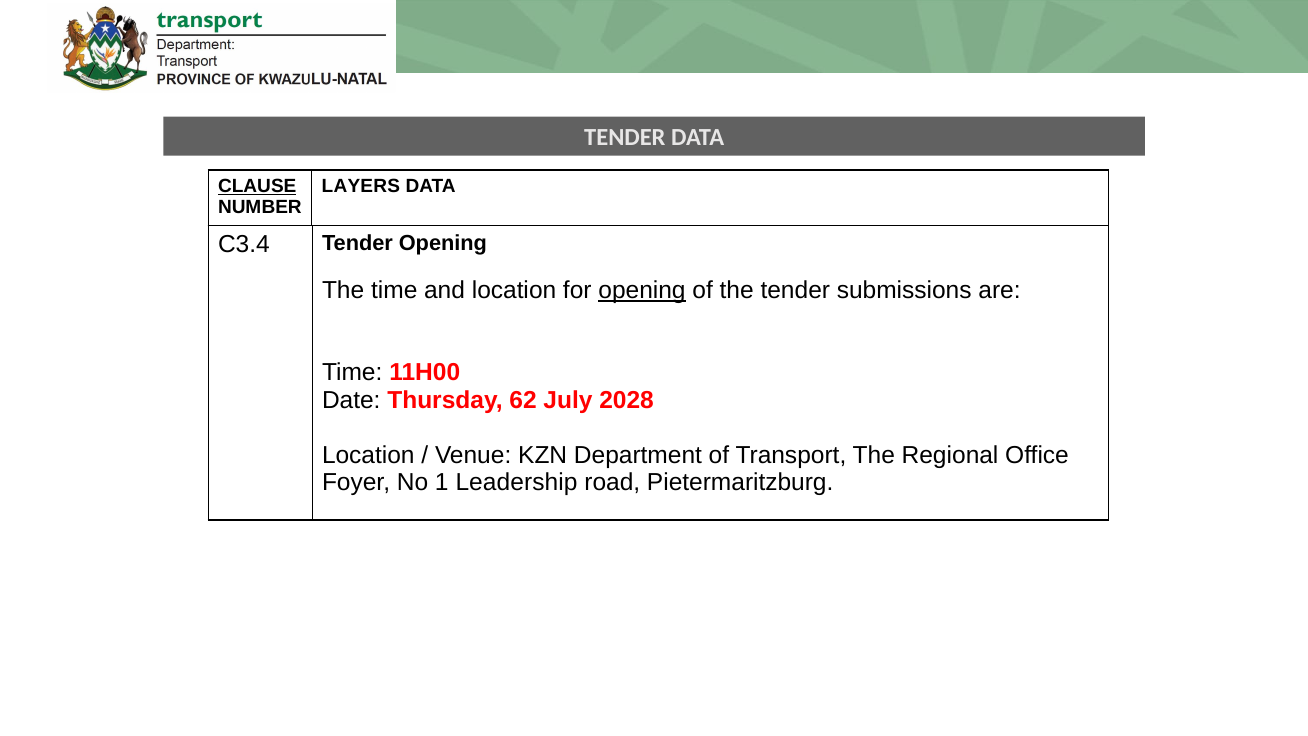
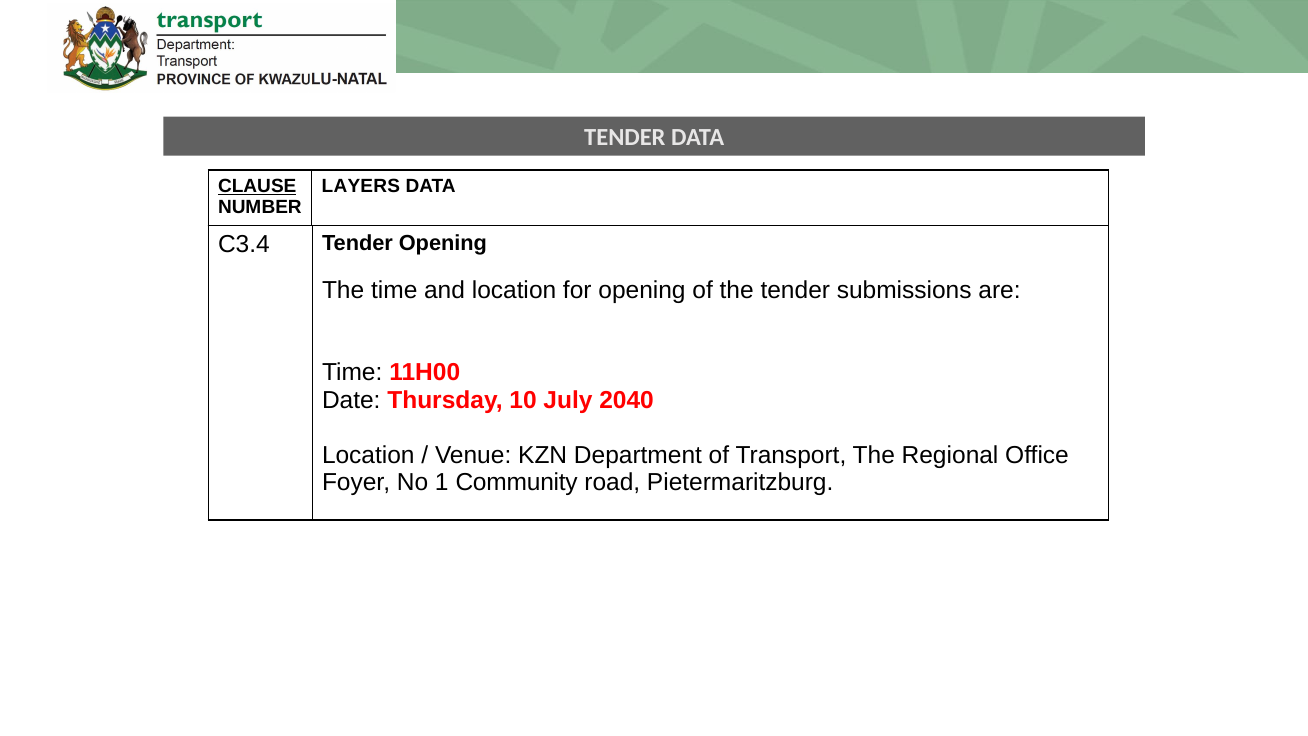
opening at (642, 290) underline: present -> none
62: 62 -> 10
2028: 2028 -> 2040
Leadership: Leadership -> Community
